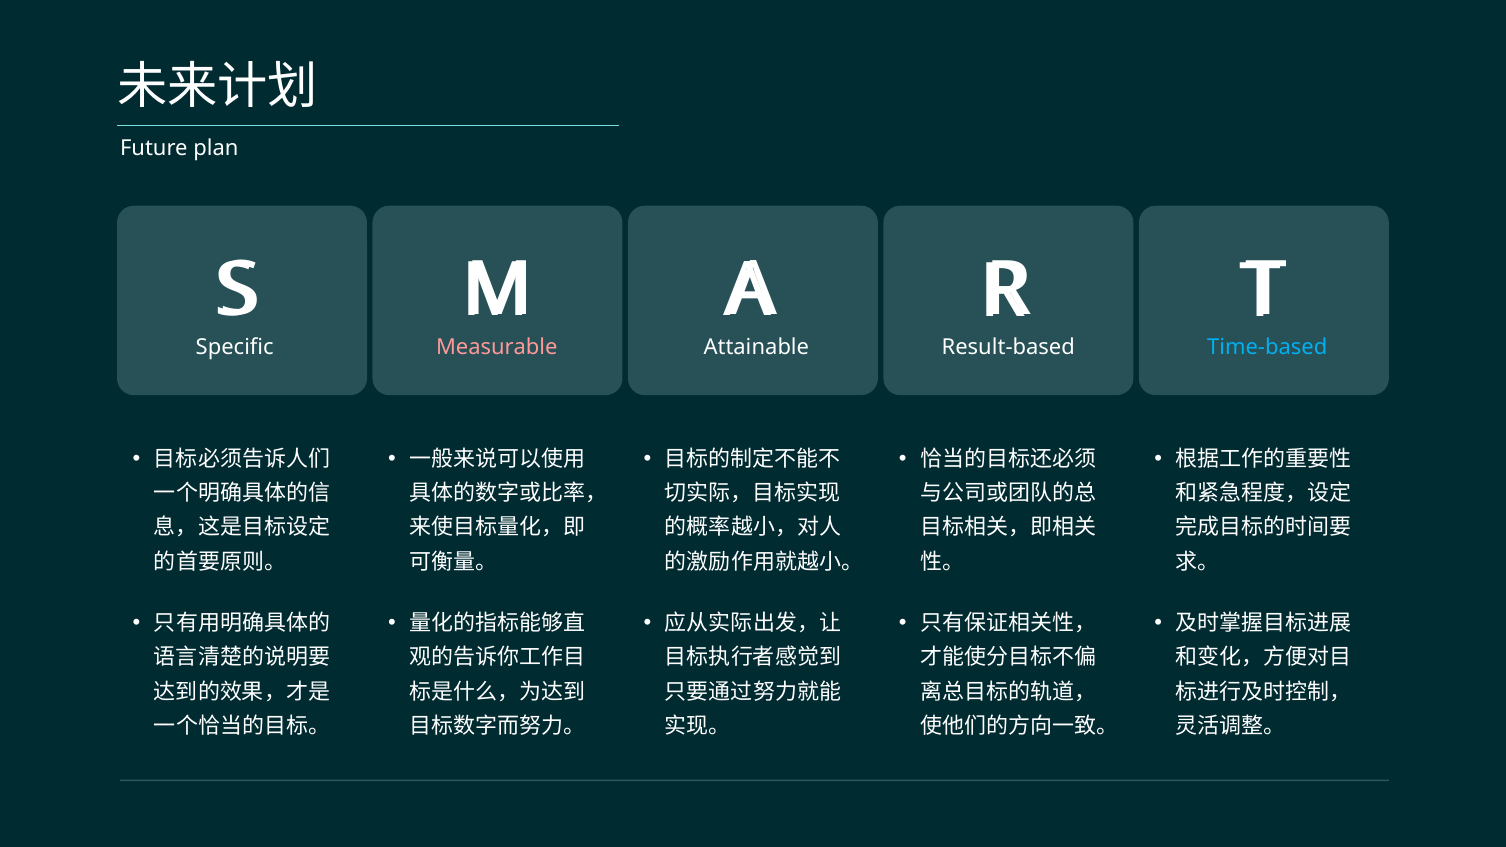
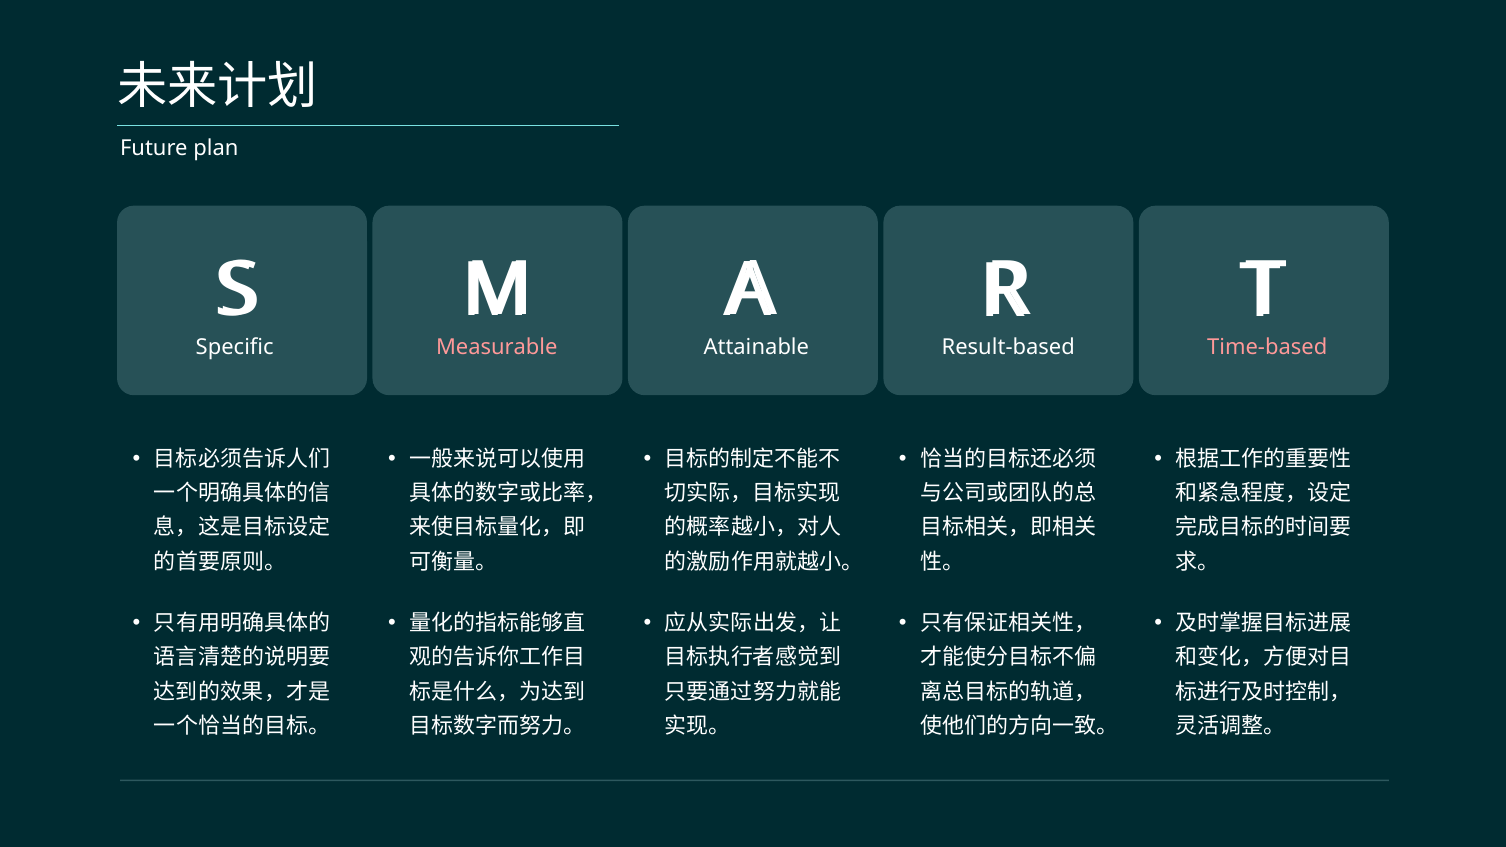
Time-based colour: light blue -> pink
